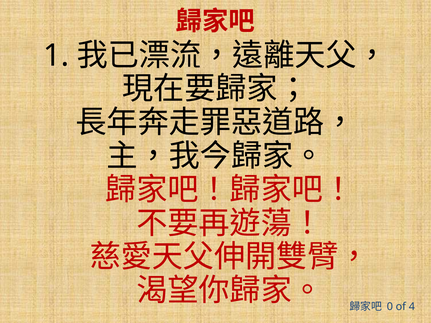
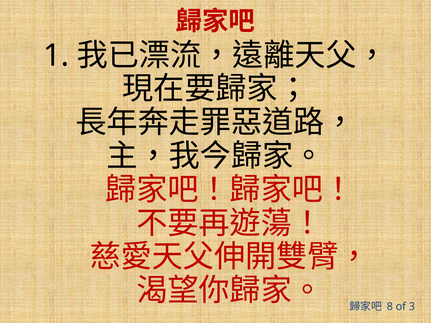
0: 0 -> 8
4: 4 -> 3
